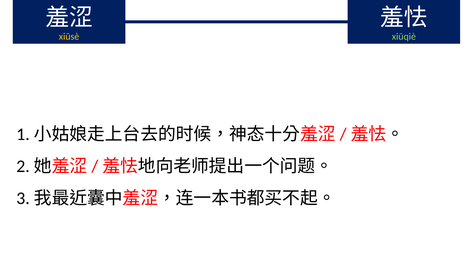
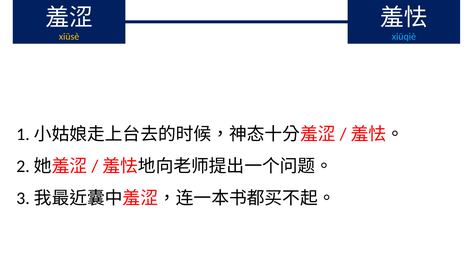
xiūqiè colour: light green -> light blue
